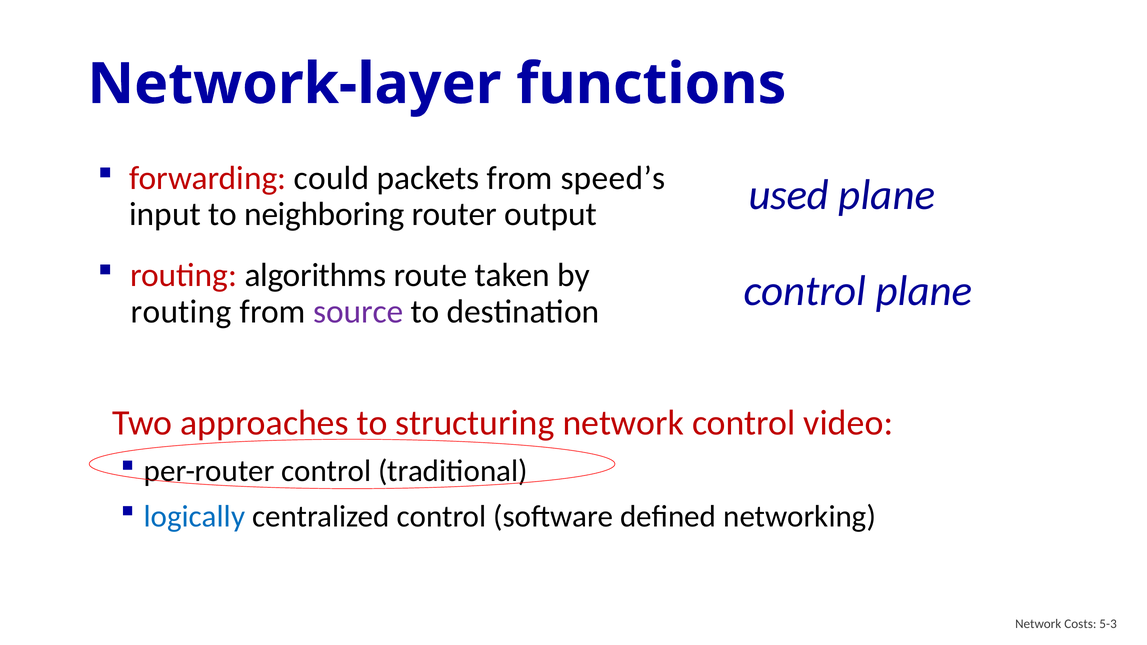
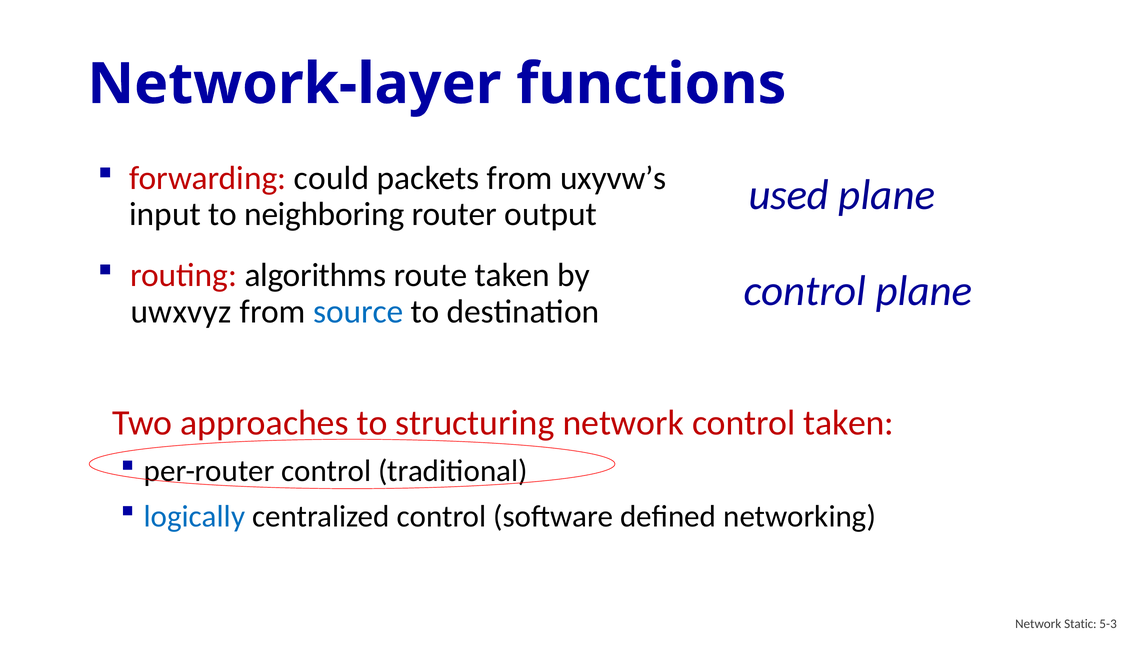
speed’s: speed’s -> uxyvw’s
routing at (181, 312): routing -> uwxvyz
source colour: purple -> blue
control video: video -> taken
Costs: Costs -> Static
